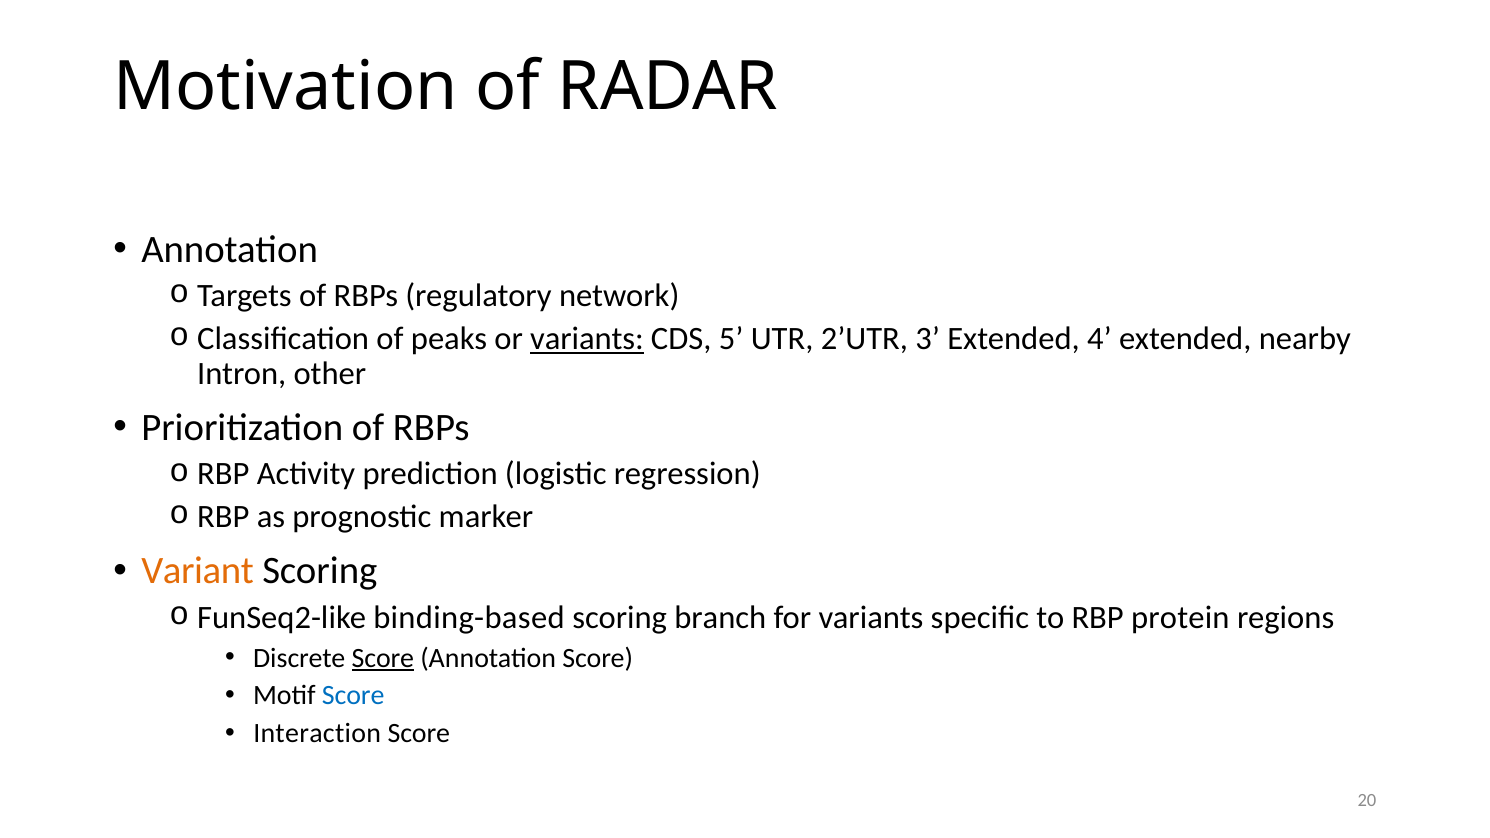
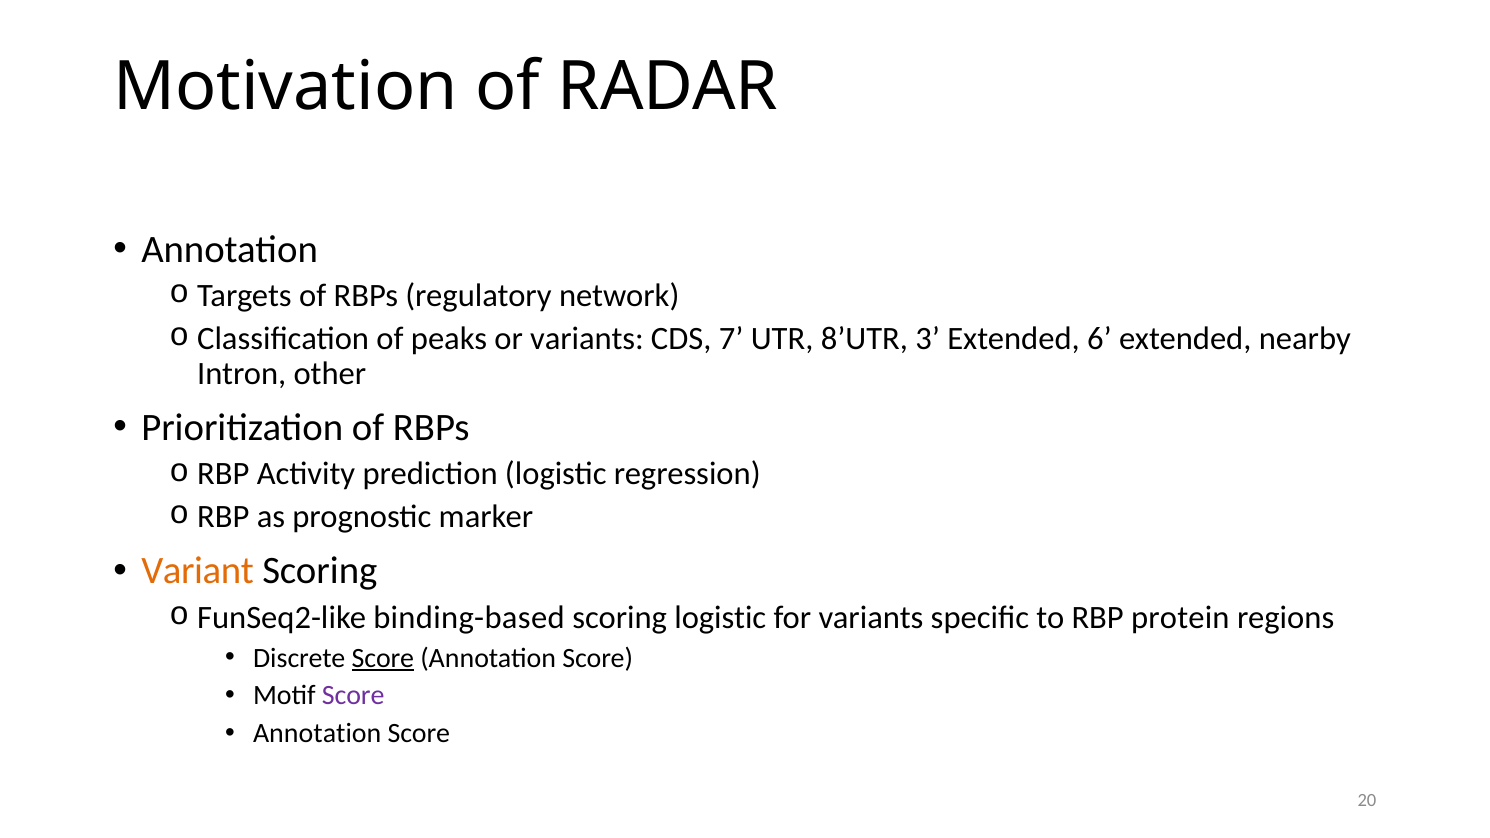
variants at (587, 339) underline: present -> none
5: 5 -> 7
2’UTR: 2’UTR -> 8’UTR
4: 4 -> 6
scoring branch: branch -> logistic
Score at (353, 696) colour: blue -> purple
Interaction at (317, 734): Interaction -> Annotation
